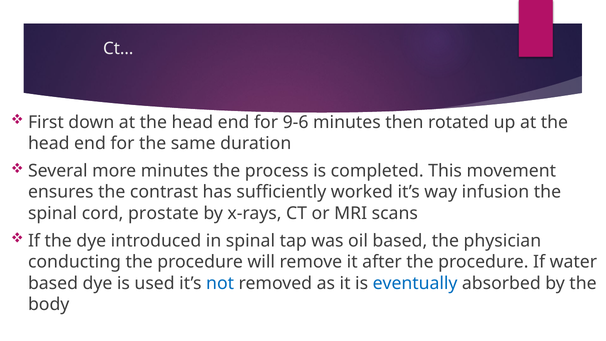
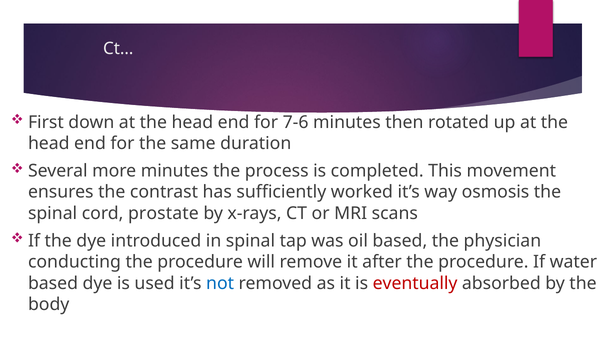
9-6: 9-6 -> 7-6
infusion: infusion -> osmosis
eventually colour: blue -> red
